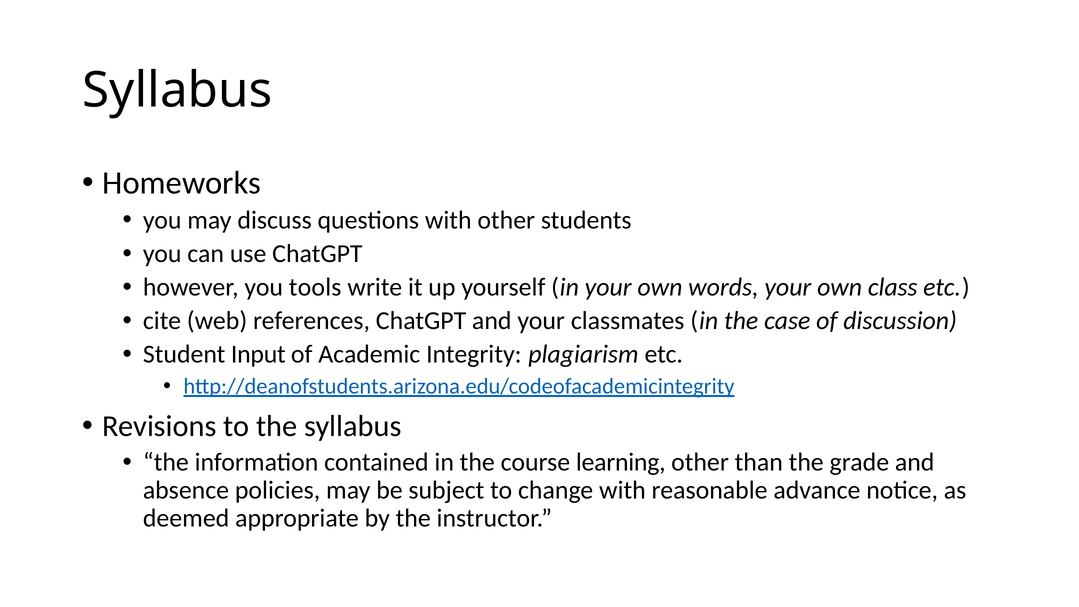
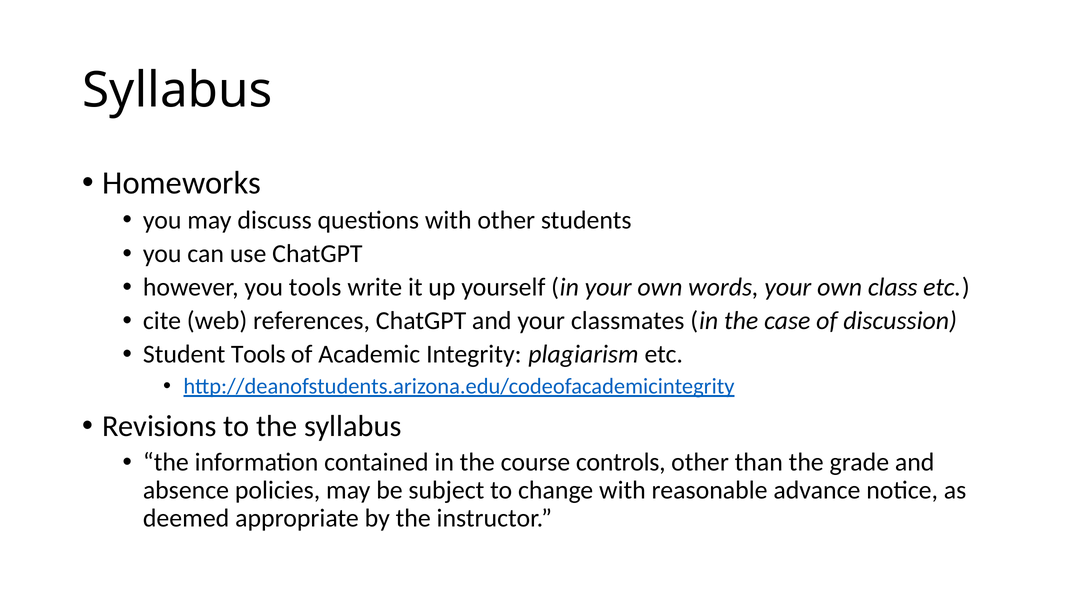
Student Input: Input -> Tools
learning: learning -> controls
